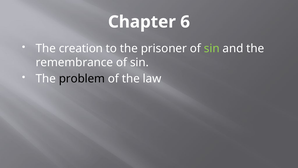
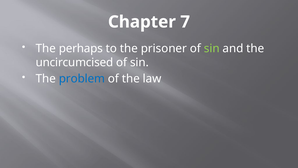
6: 6 -> 7
creation: creation -> perhaps
remembrance: remembrance -> uncircumcised
problem colour: black -> blue
